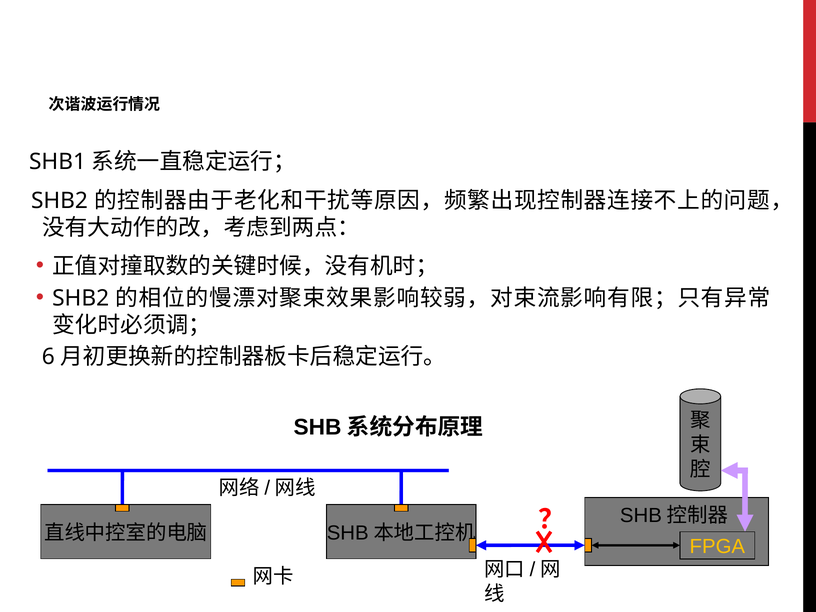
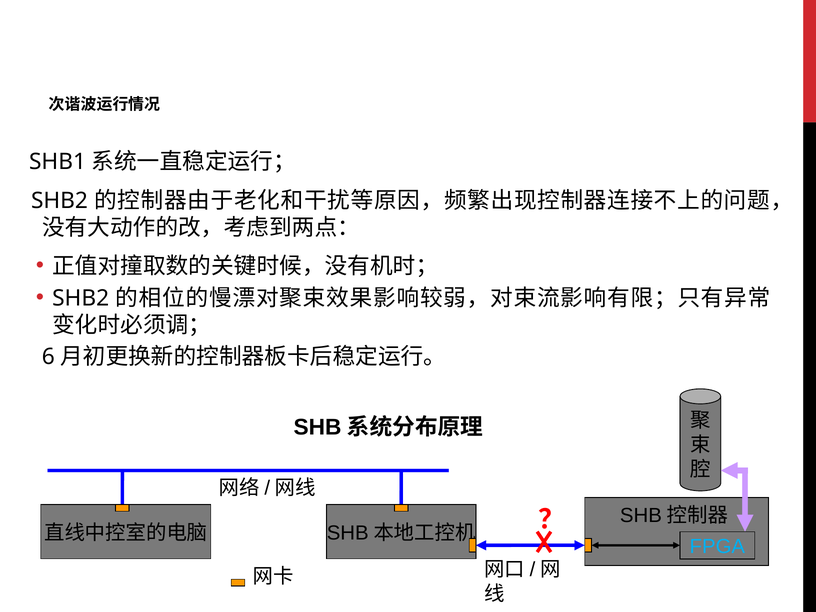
FPGA colour: yellow -> light blue
